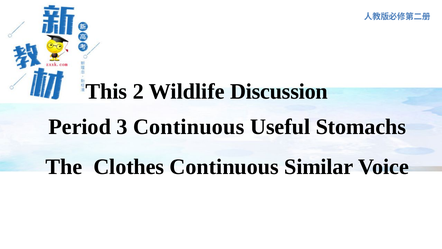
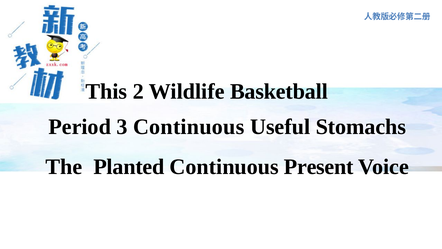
Discussion: Discussion -> Basketball
Clothes: Clothes -> Planted
Similar: Similar -> Present
